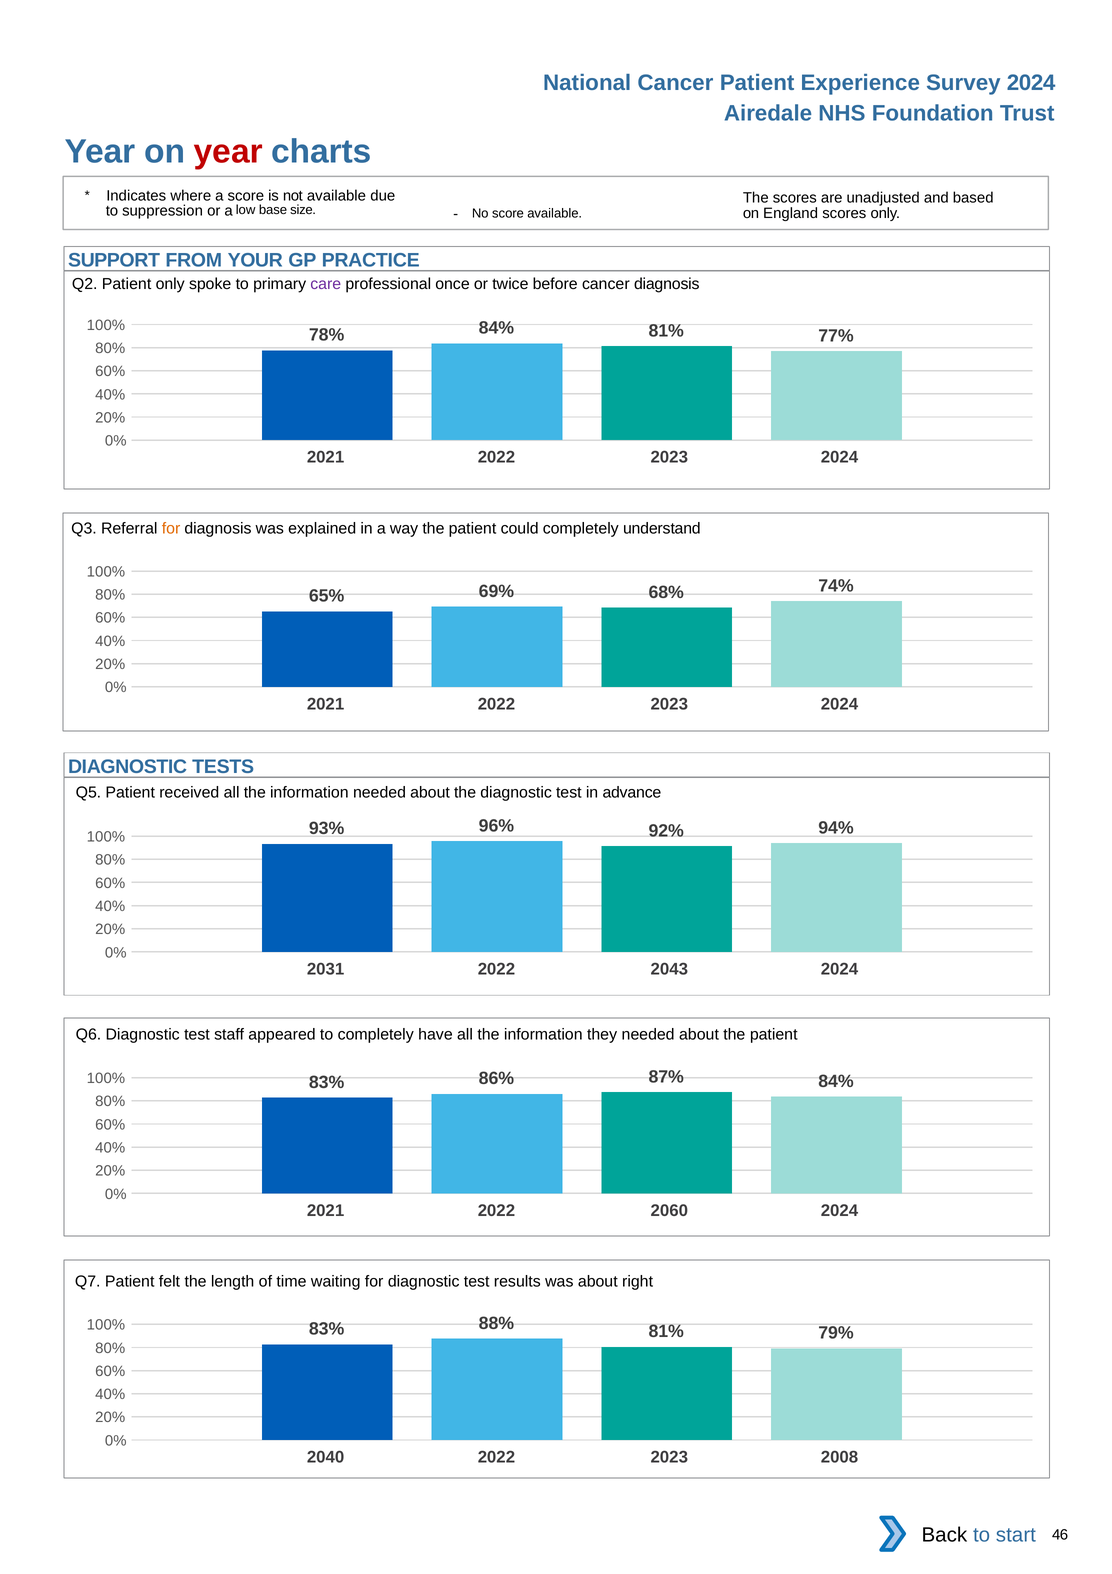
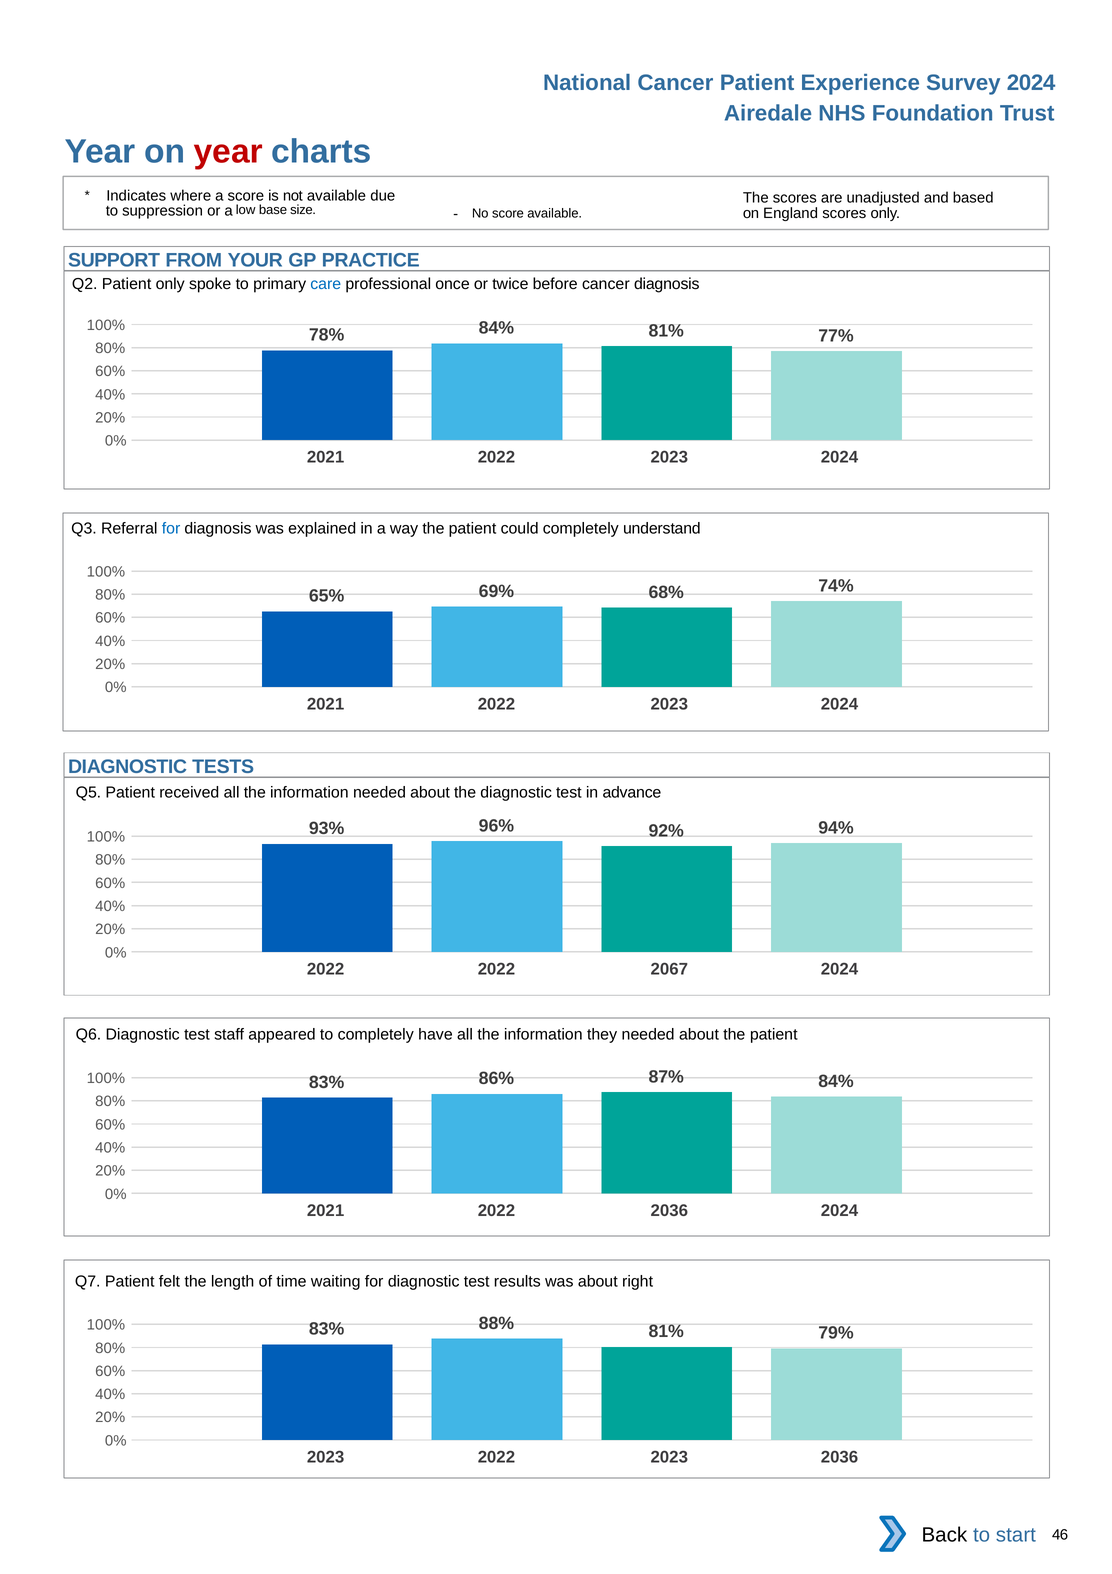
care colour: purple -> blue
for at (171, 529) colour: orange -> blue
2031 at (326, 969): 2031 -> 2022
2043: 2043 -> 2067
2022 2060: 2060 -> 2036
2040 at (326, 1457): 2040 -> 2023
2023 2008: 2008 -> 2036
